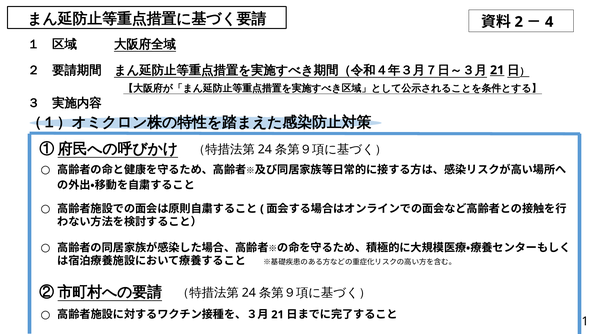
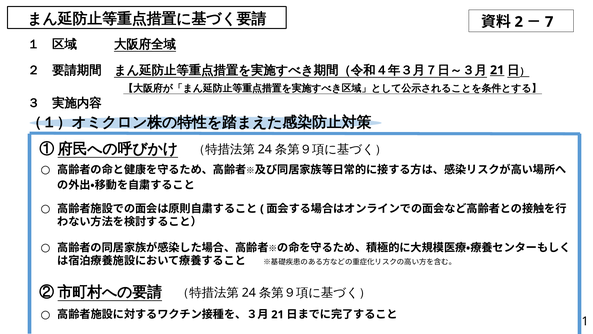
4: 4 -> 7
